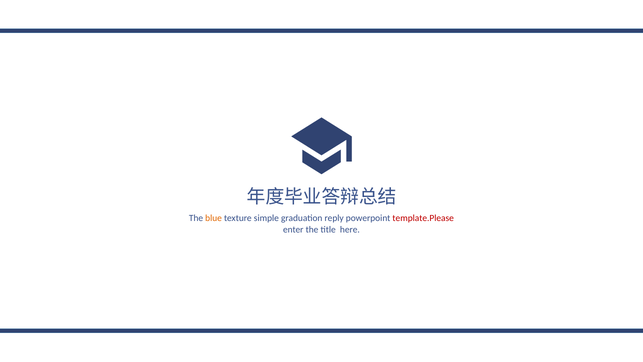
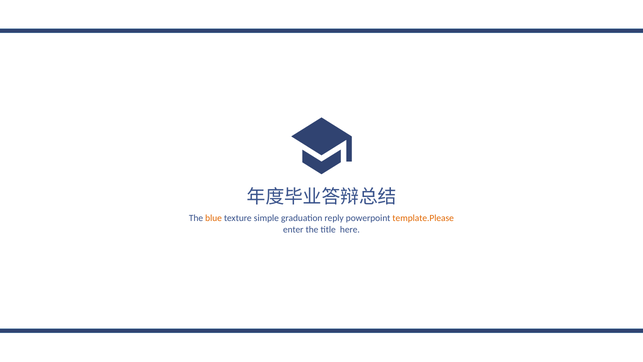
template.Please colour: red -> orange
